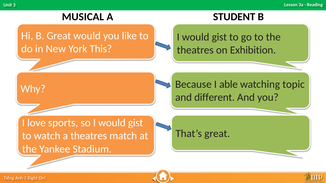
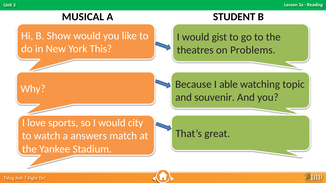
B Great: Great -> Show
Exhibition: Exhibition -> Problems
different: different -> souvenir
so I would gist: gist -> city
a theatres: theatres -> answers
